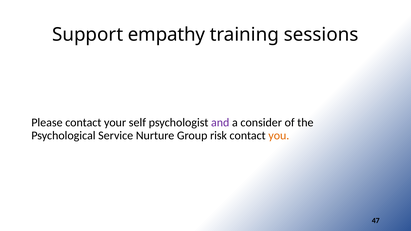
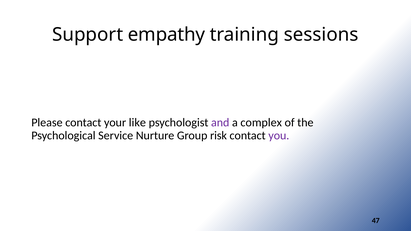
self: self -> like
consider: consider -> complex
you colour: orange -> purple
